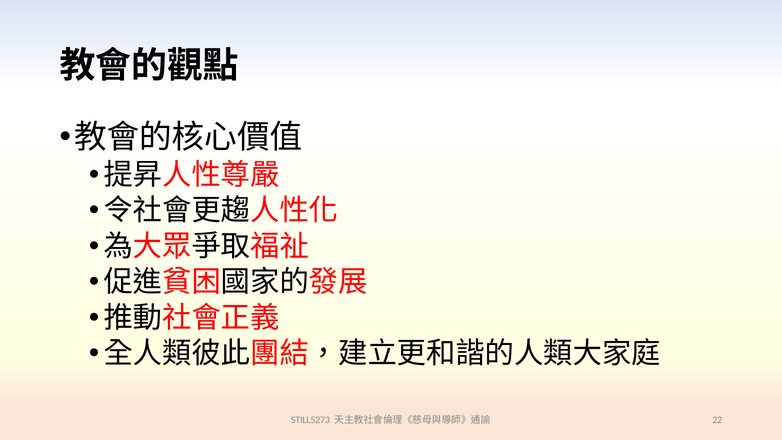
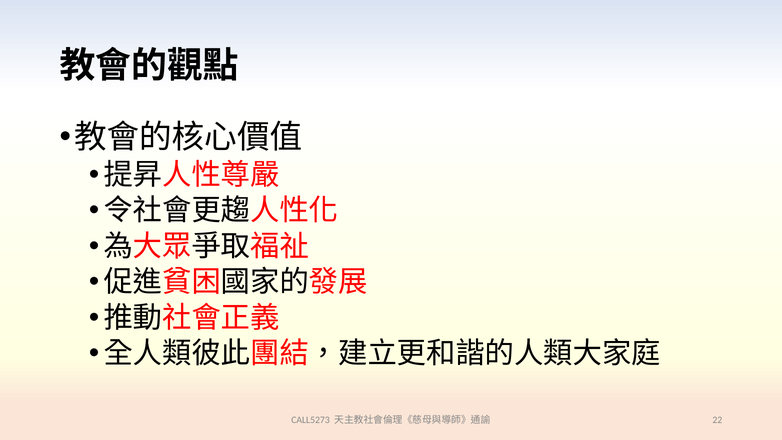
STILL5273: STILL5273 -> CALL5273
